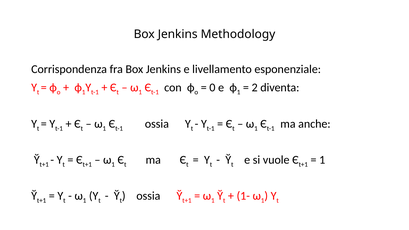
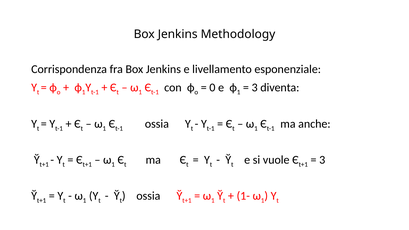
2 at (255, 88): 2 -> 3
1 at (322, 160): 1 -> 3
